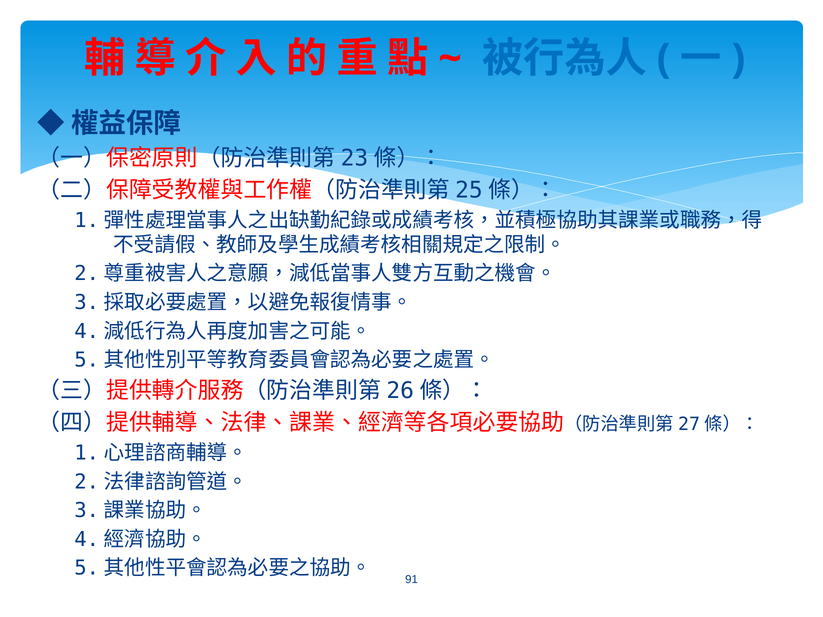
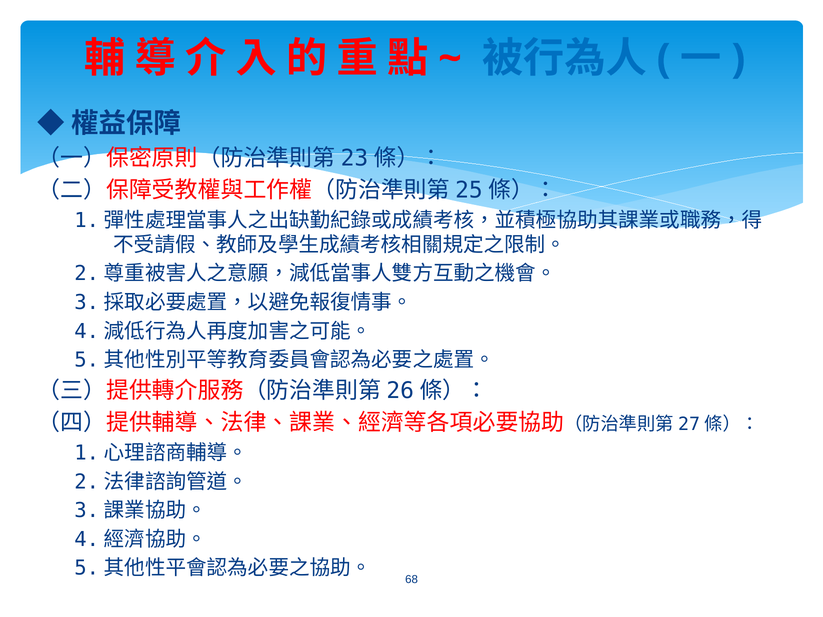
91: 91 -> 68
